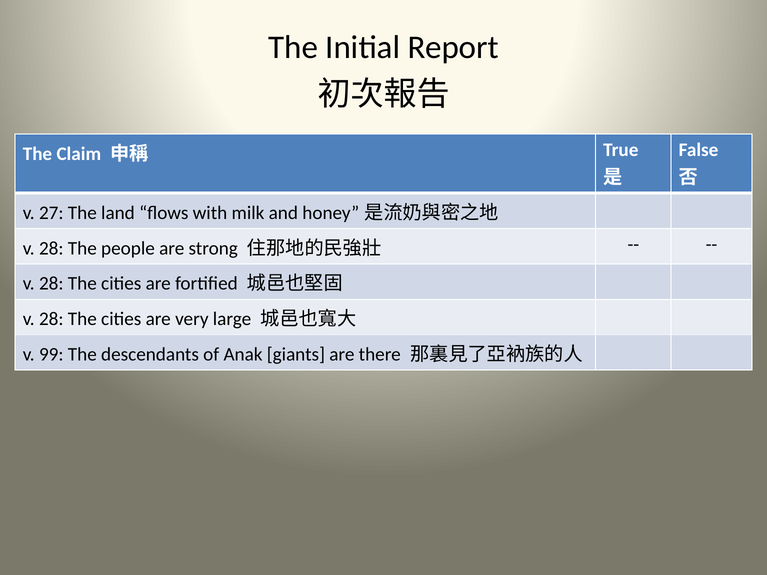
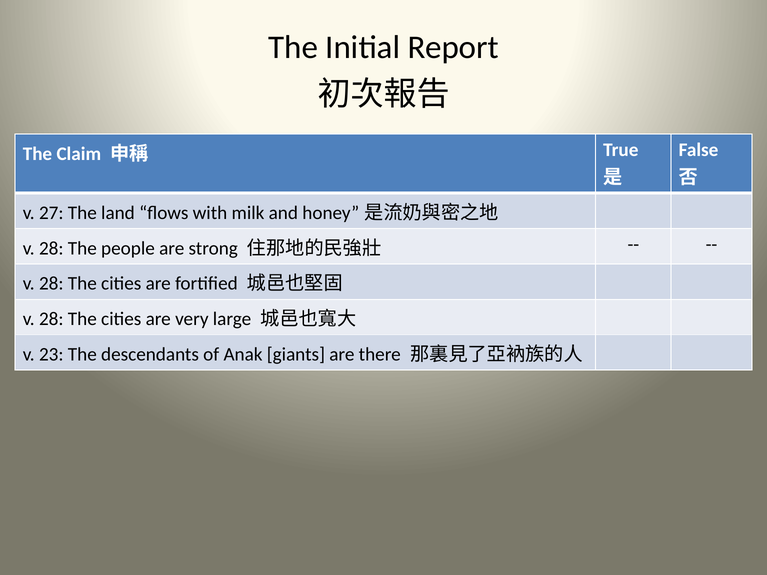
99: 99 -> 23
